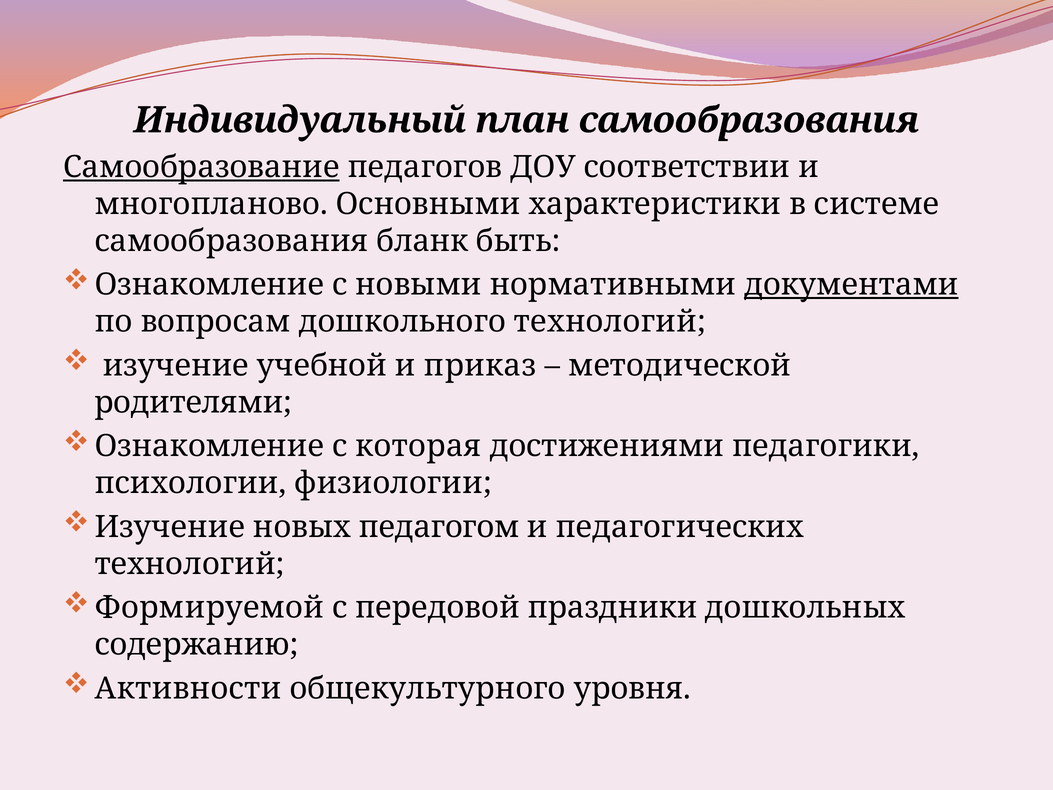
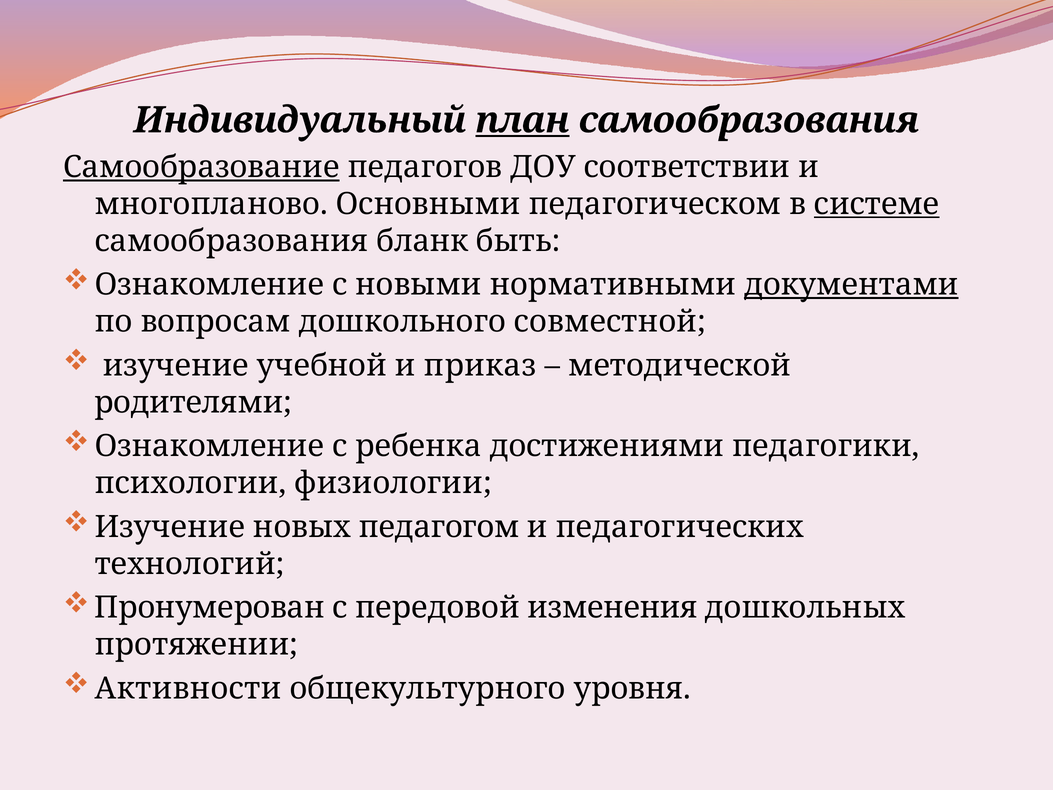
план underline: none -> present
характеристики: характеристики -> педагогическом
системе underline: none -> present
дошкольного технологий: технологий -> совместной
которая: которая -> ребенка
Формируемой: Формируемой -> Пронумерован
праздники: праздники -> изменения
содержанию: содержанию -> протяжении
